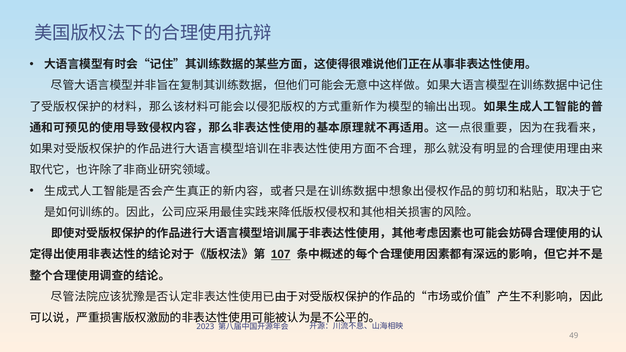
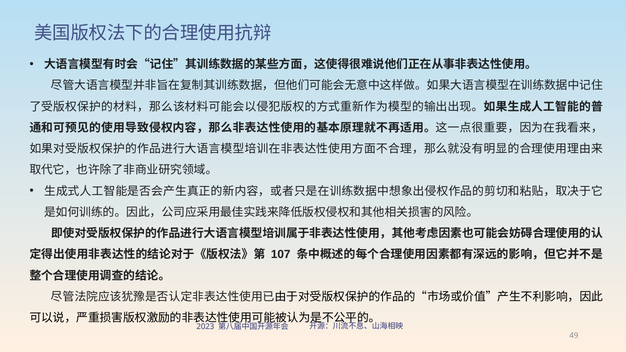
107 underline: present -> none
